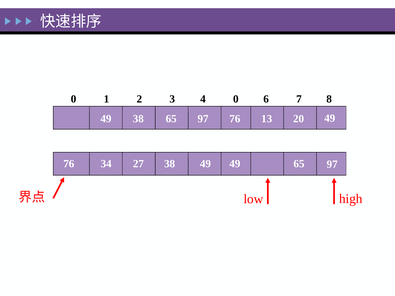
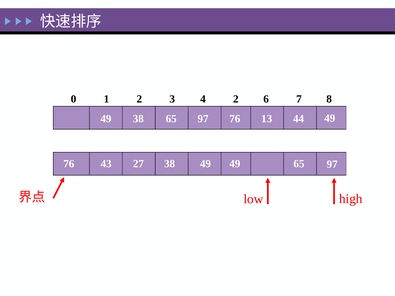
4 0: 0 -> 2
20: 20 -> 44
34: 34 -> 43
